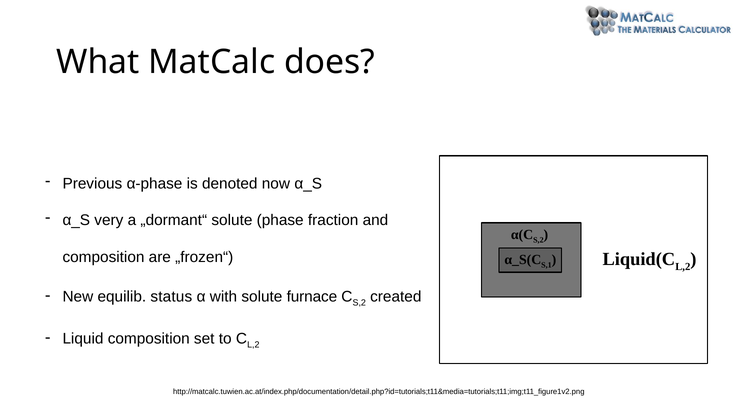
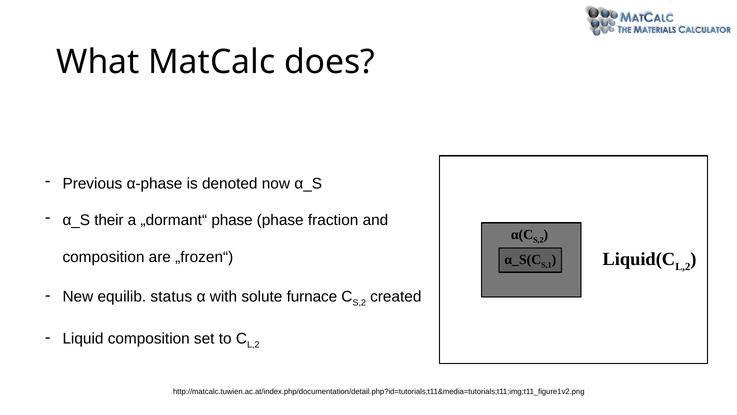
very: very -> their
„dormant“ solute: solute -> phase
